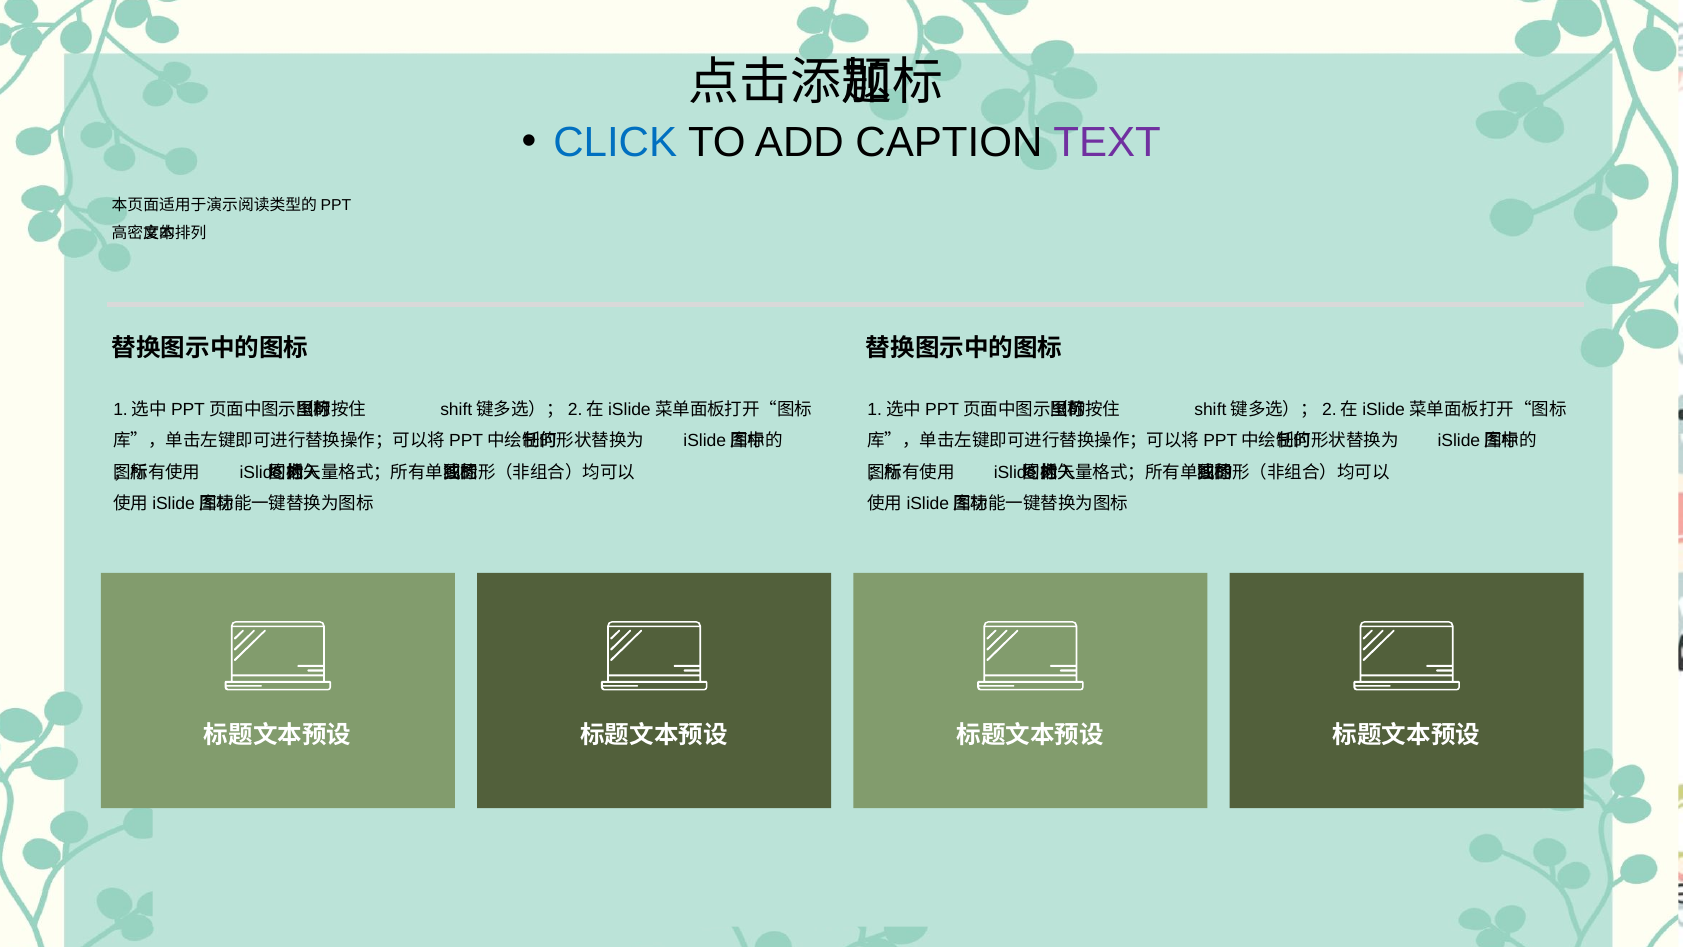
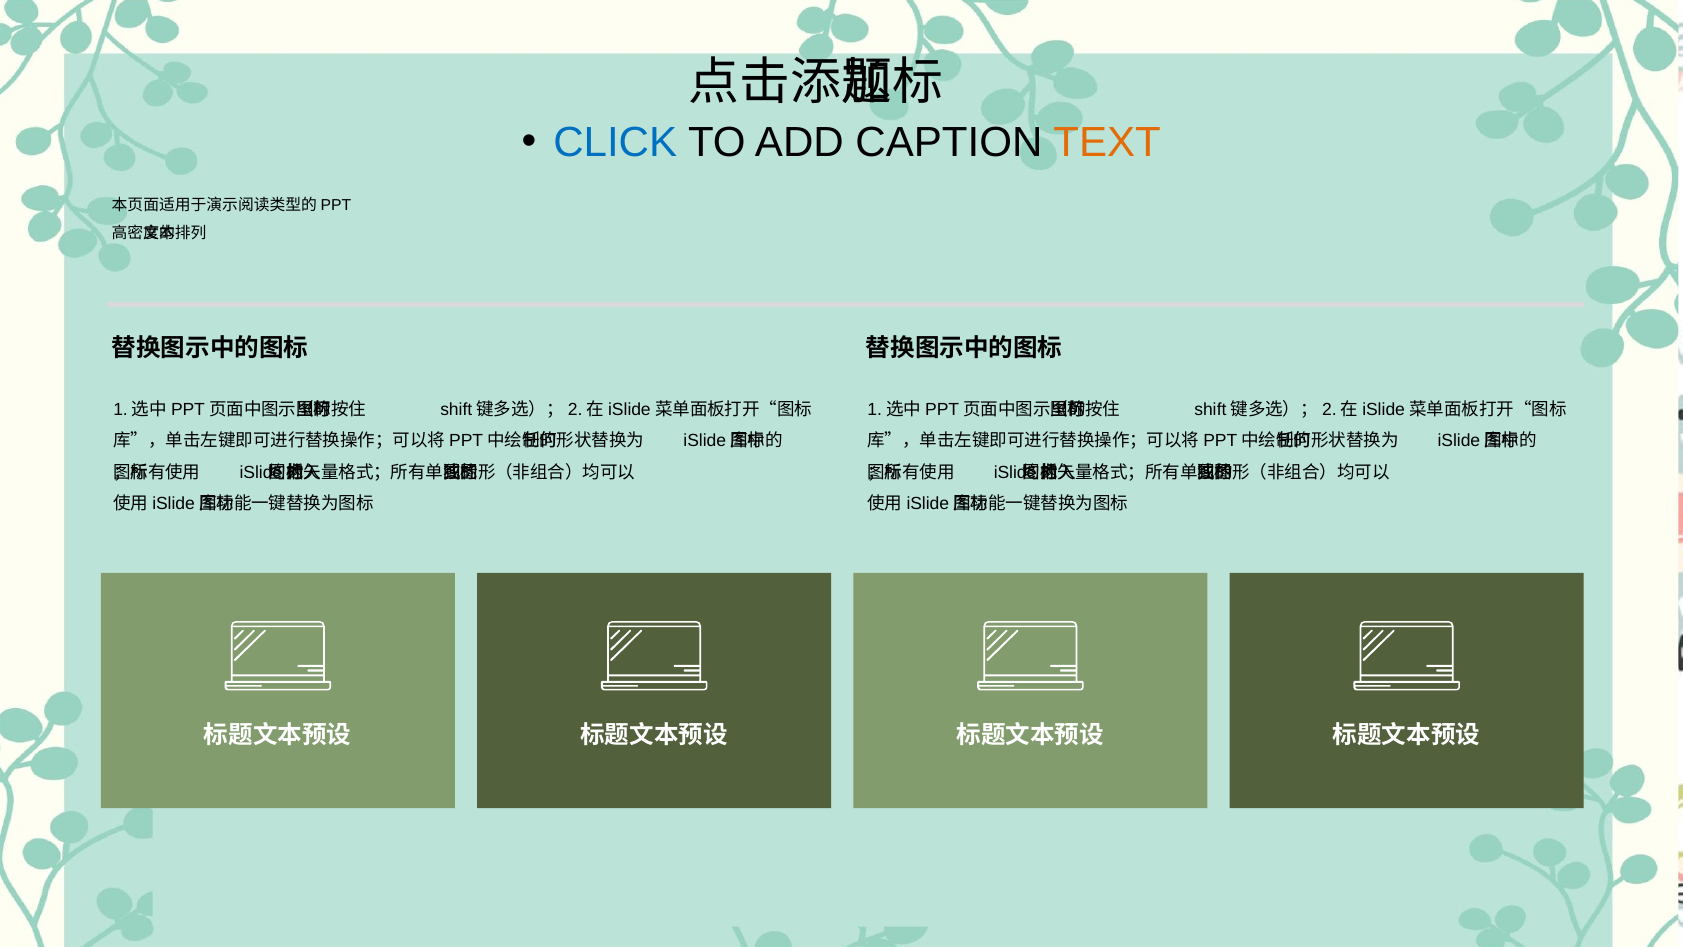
TEXT colour: purple -> orange
